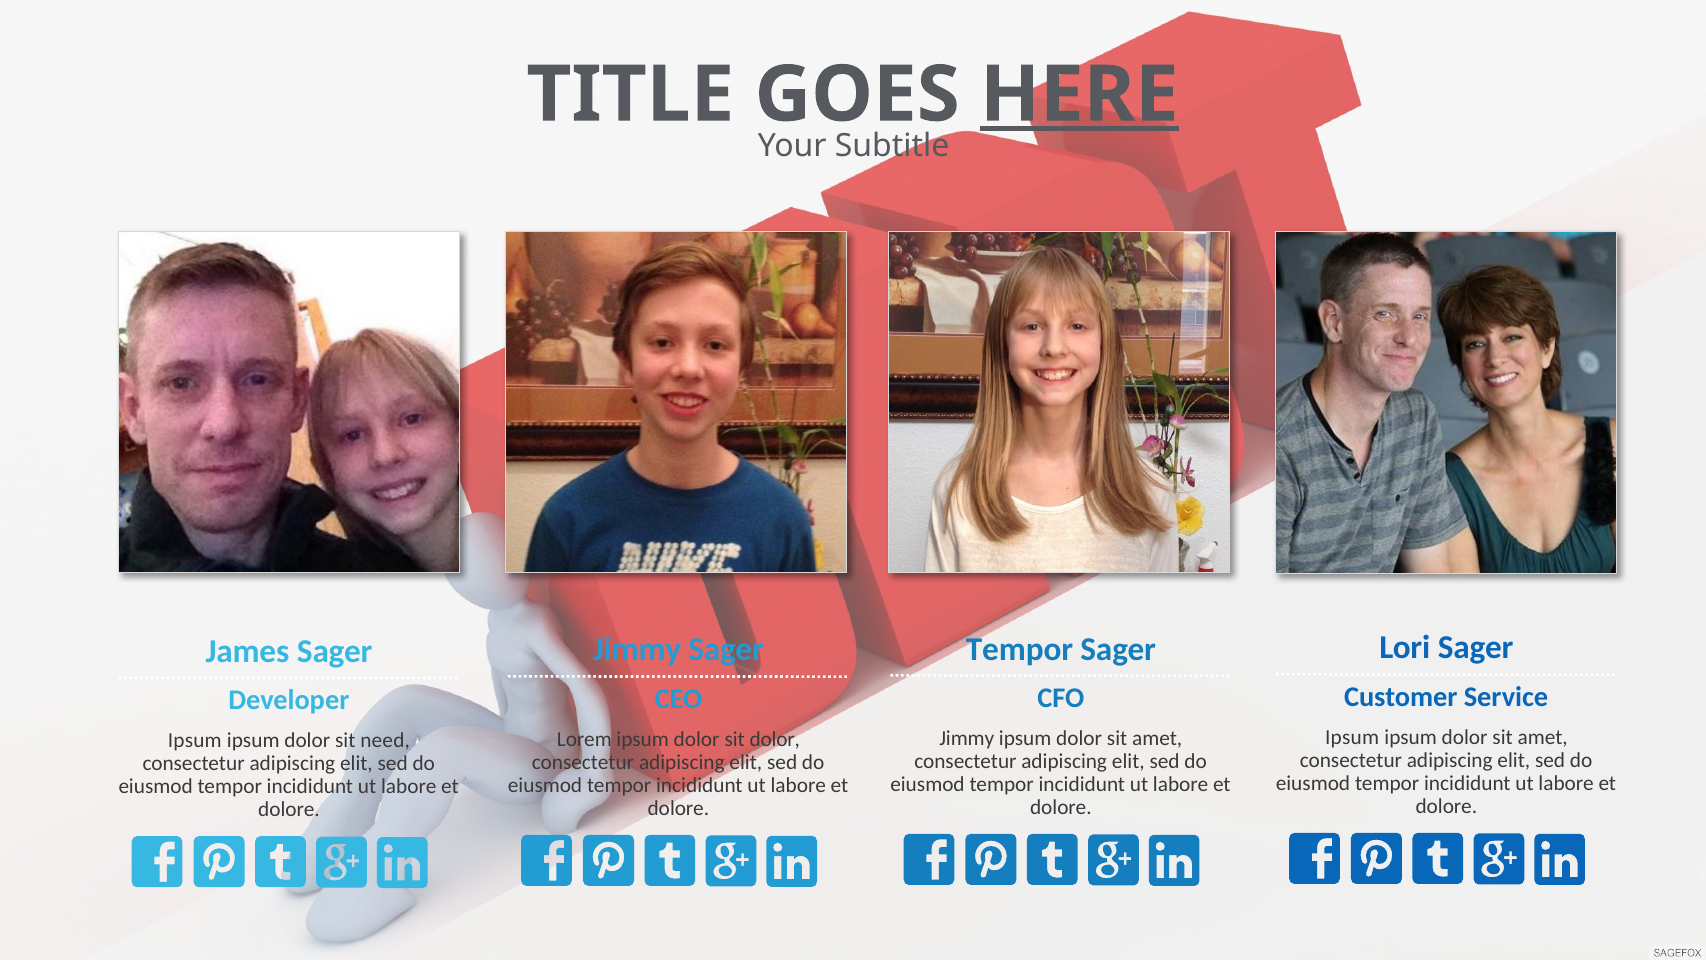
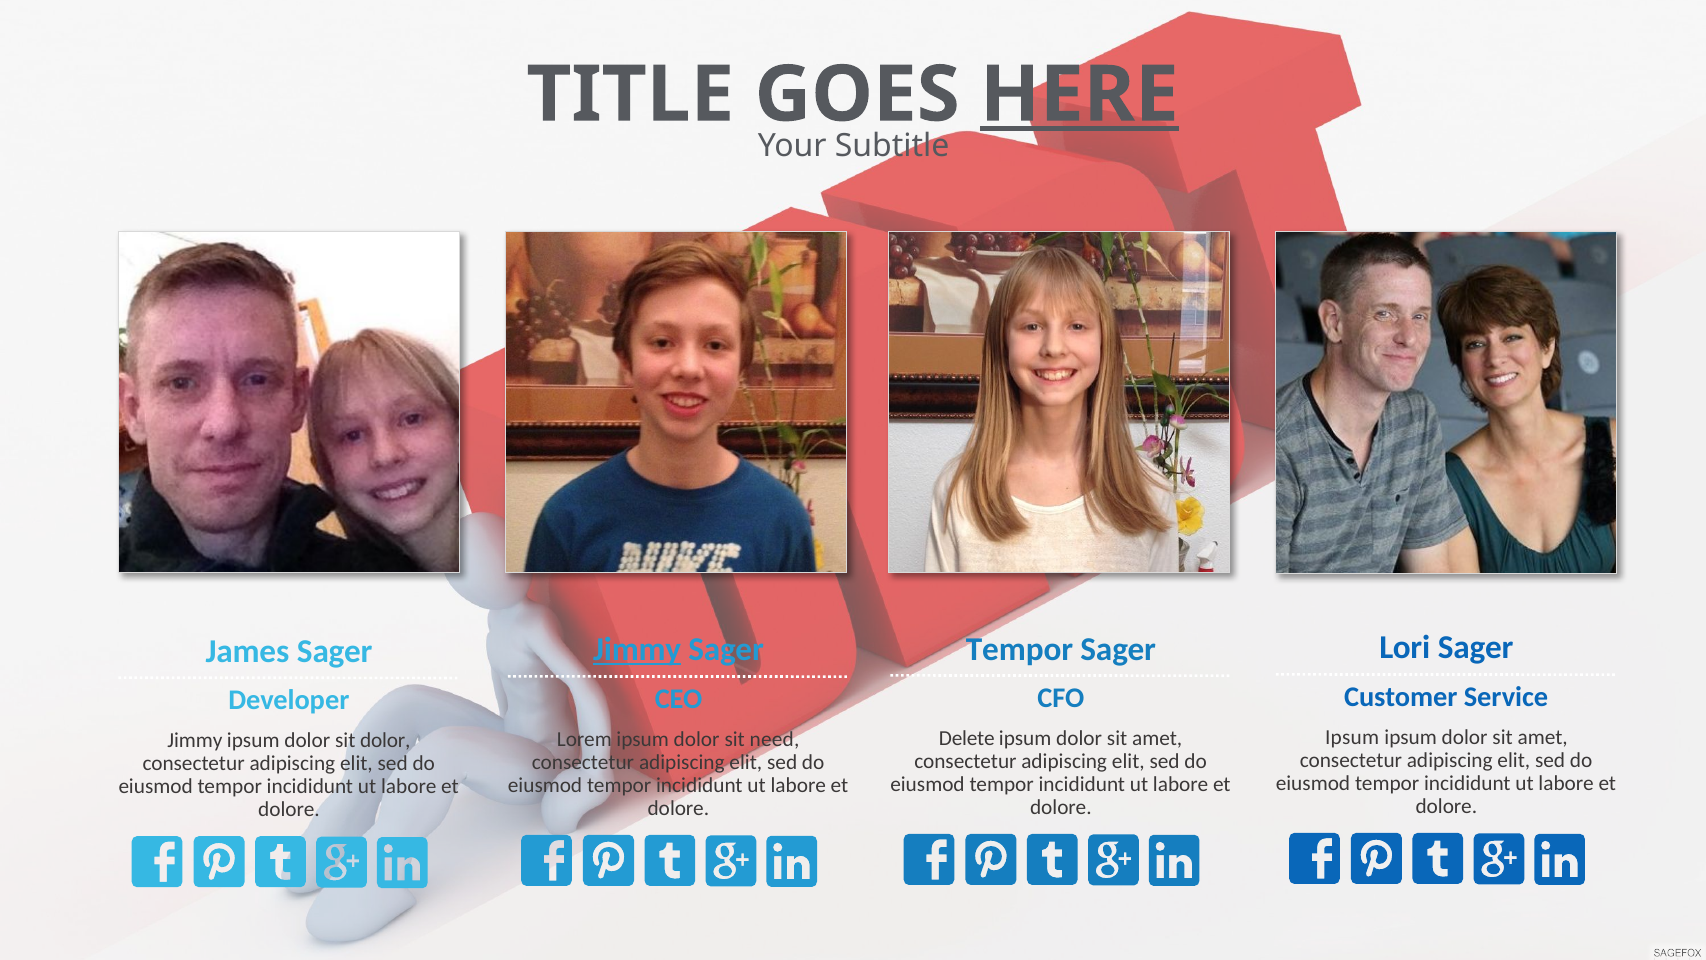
Jimmy at (637, 650) underline: none -> present
Jimmy at (967, 738): Jimmy -> Delete
sit dolor: dolor -> need
Ipsum at (195, 740): Ipsum -> Jimmy
sit need: need -> dolor
